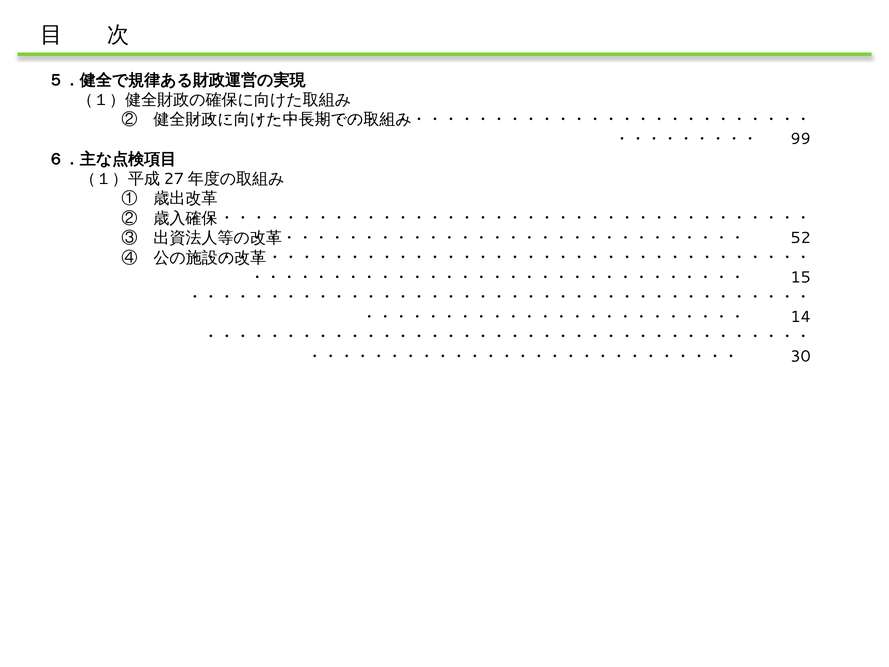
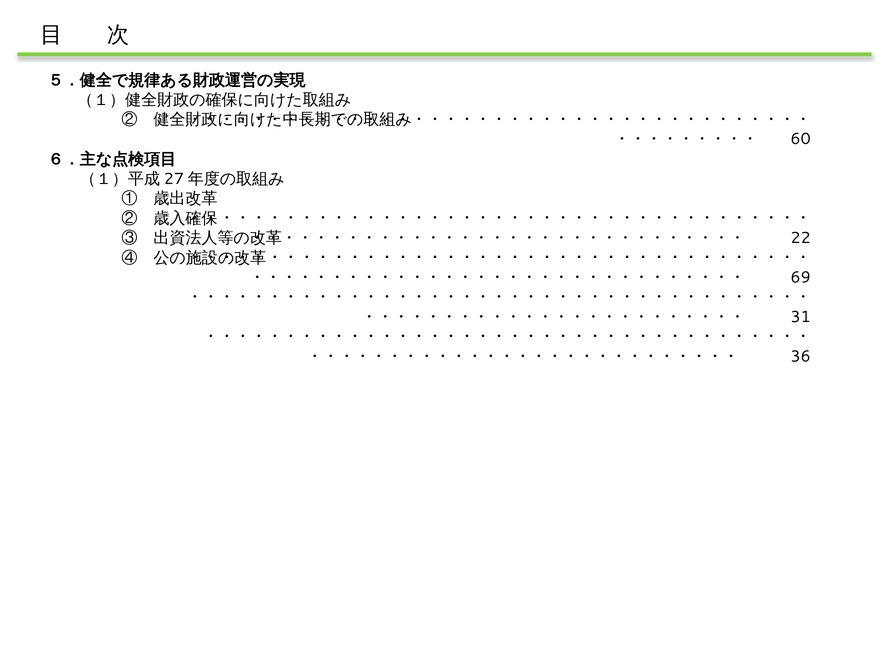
99: 99 -> 60
52: 52 -> 22
15: 15 -> 69
14: 14 -> 31
30: 30 -> 36
